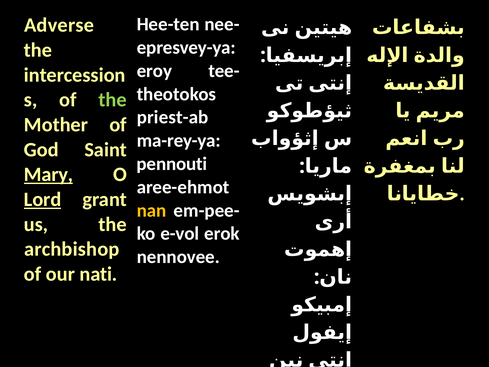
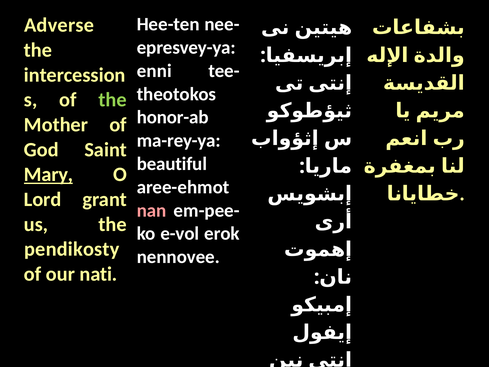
eroy: eroy -> enni
priest-ab: priest-ab -> honor-ab
pennouti: pennouti -> beautiful
Lord underline: present -> none
nan colour: yellow -> pink
archbishop: archbishop -> pendikosty
